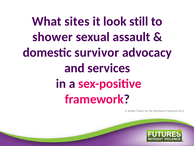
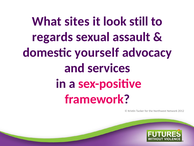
shower: shower -> regards
survivor: survivor -> yourself
